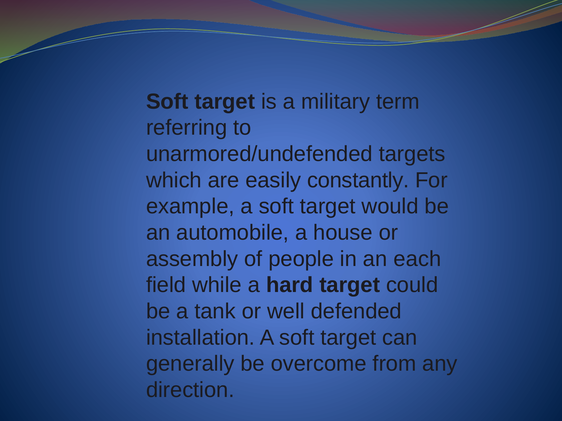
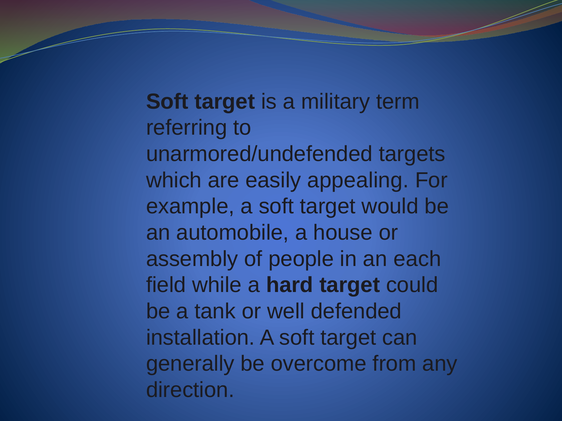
constantly: constantly -> appealing
